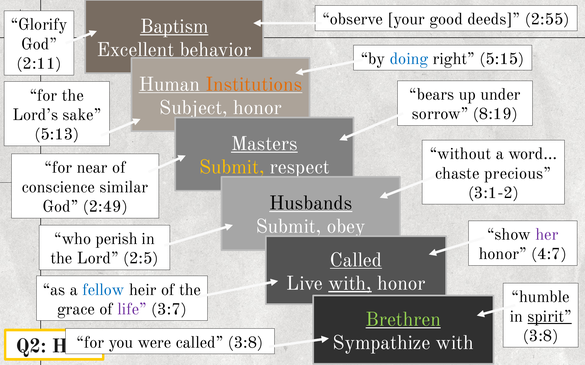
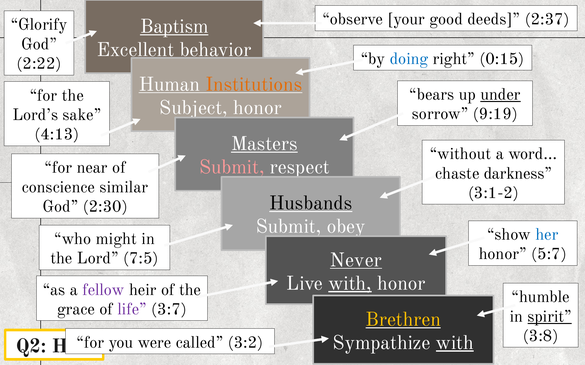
2:55: 2:55 -> 2:37
5:15: 5:15 -> 0:15
2:11: 2:11 -> 2:22
under underline: none -> present
8:19: 8:19 -> 9:19
5:13: 5:13 -> 4:13
Submit at (232, 167) colour: yellow -> pink
precious: precious -> darkness
2:49: 2:49 -> 2:30
her colour: purple -> blue
perish: perish -> might
4:7: 4:7 -> 5:7
2:5: 2:5 -> 7:5
Called at (356, 260): Called -> Never
fellow colour: blue -> purple
Brethren colour: light green -> yellow
with at (455, 343) underline: none -> present
called 3:8: 3:8 -> 3:2
